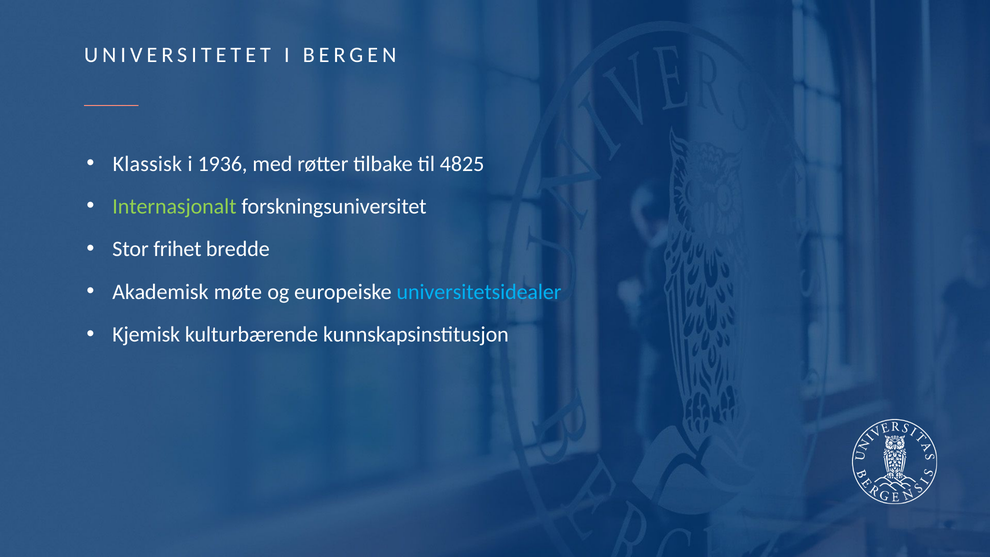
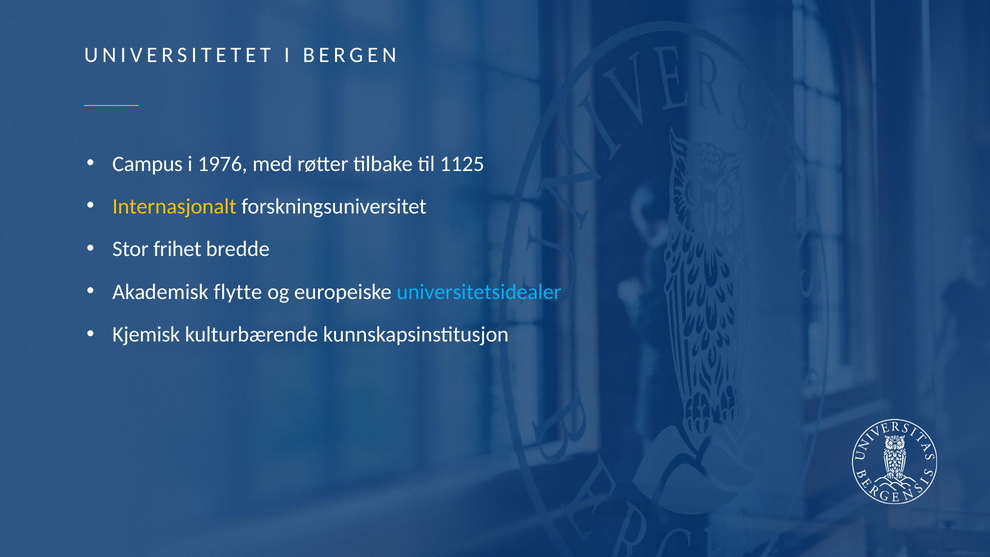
Klassisk: Klassisk -> Campus
1936: 1936 -> 1976
4825: 4825 -> 1125
Internasjonalt colour: light green -> yellow
møte: møte -> flytte
